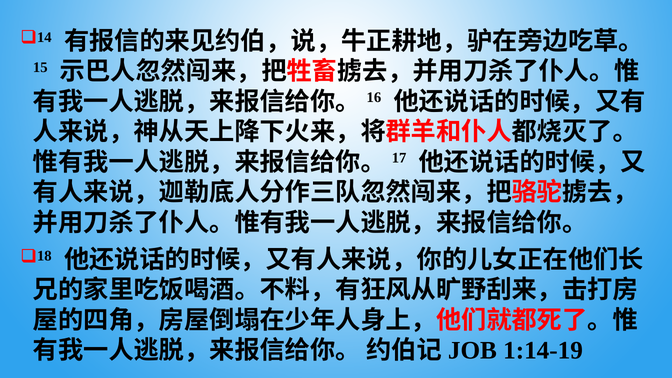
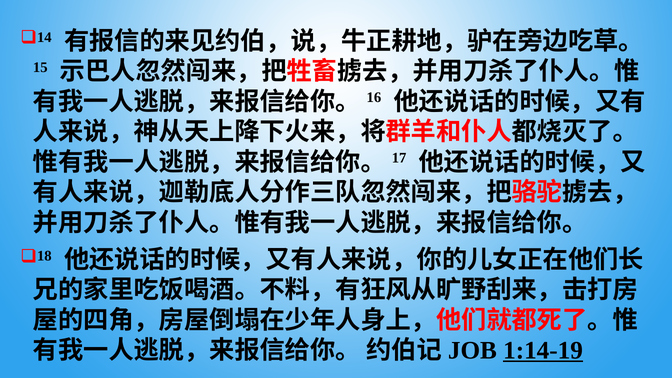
1:14-19 underline: none -> present
